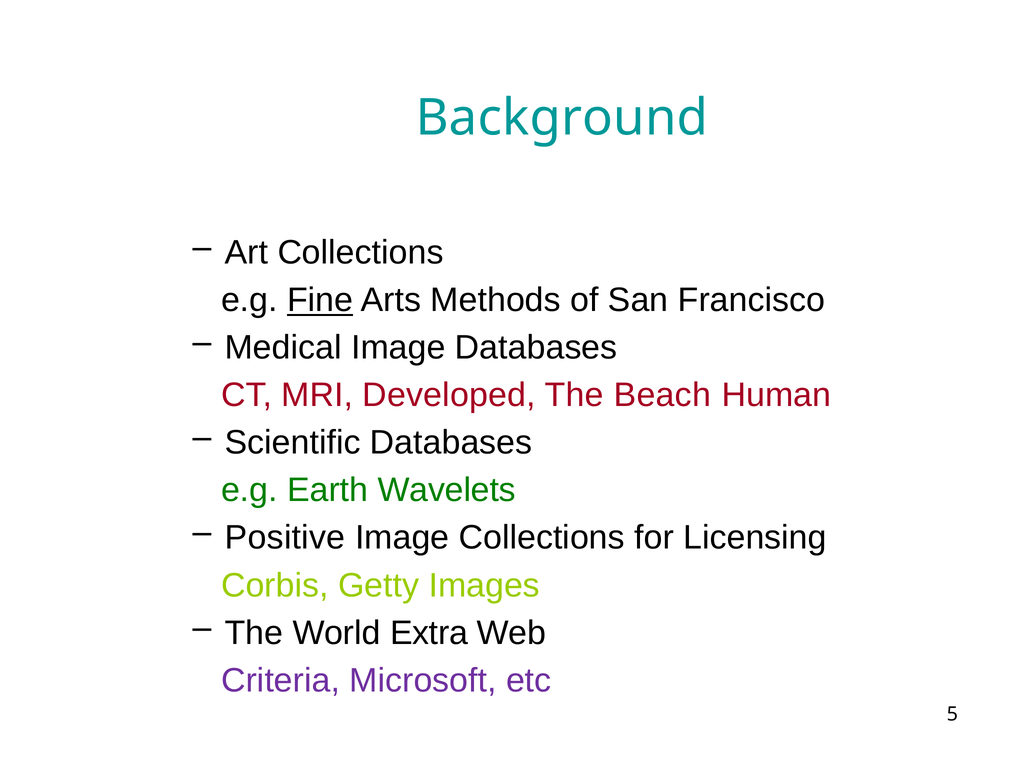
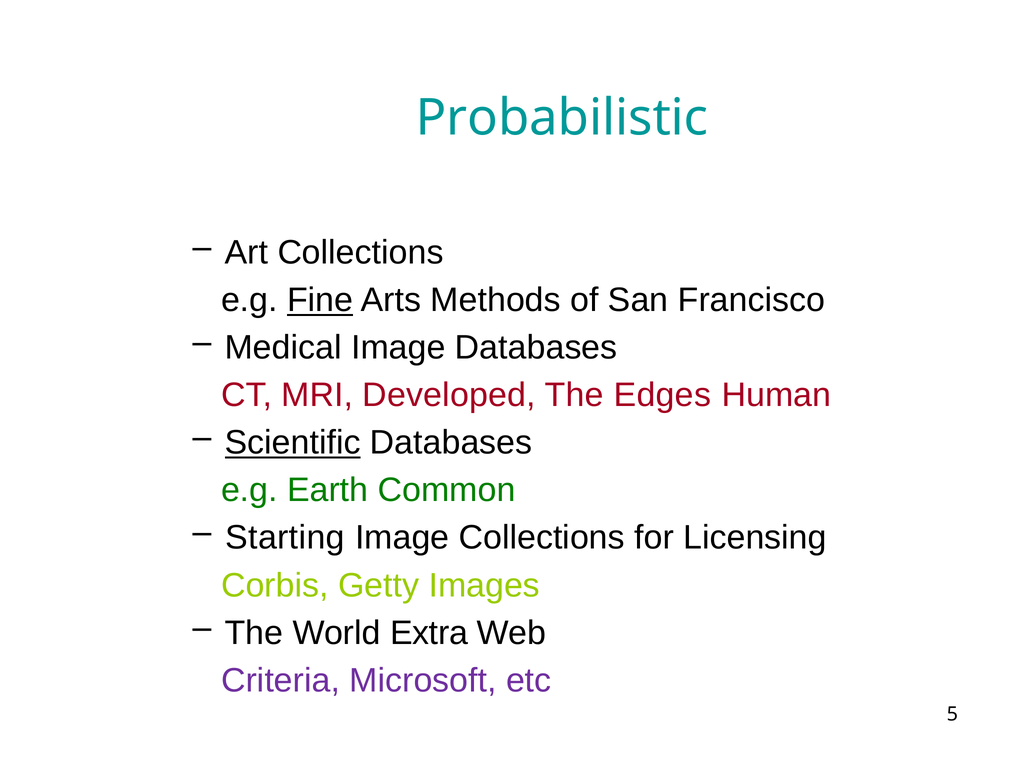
Background: Background -> Probabilistic
Beach: Beach -> Edges
Scientific underline: none -> present
Wavelets: Wavelets -> Common
Positive: Positive -> Starting
